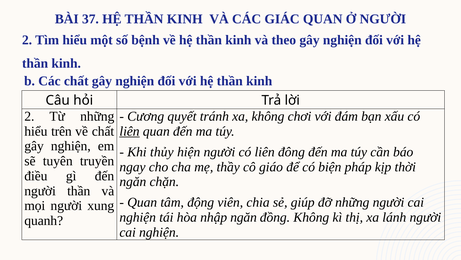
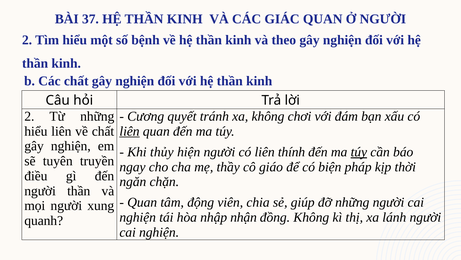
hiểu trên: trên -> liên
đông: đông -> thính
túy at (359, 152) underline: none -> present
nhập ngăn: ngăn -> nhận
